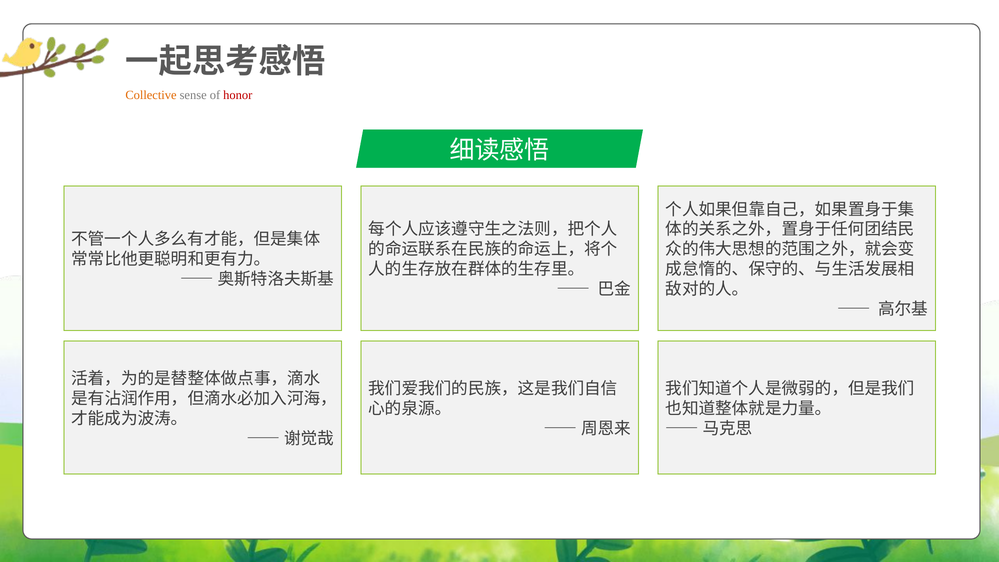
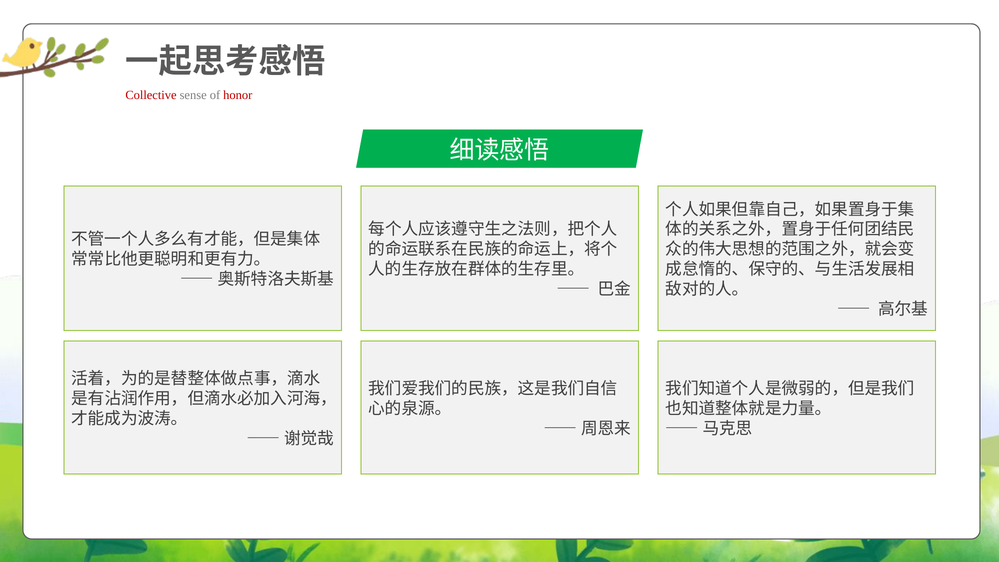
Collective colour: orange -> red
